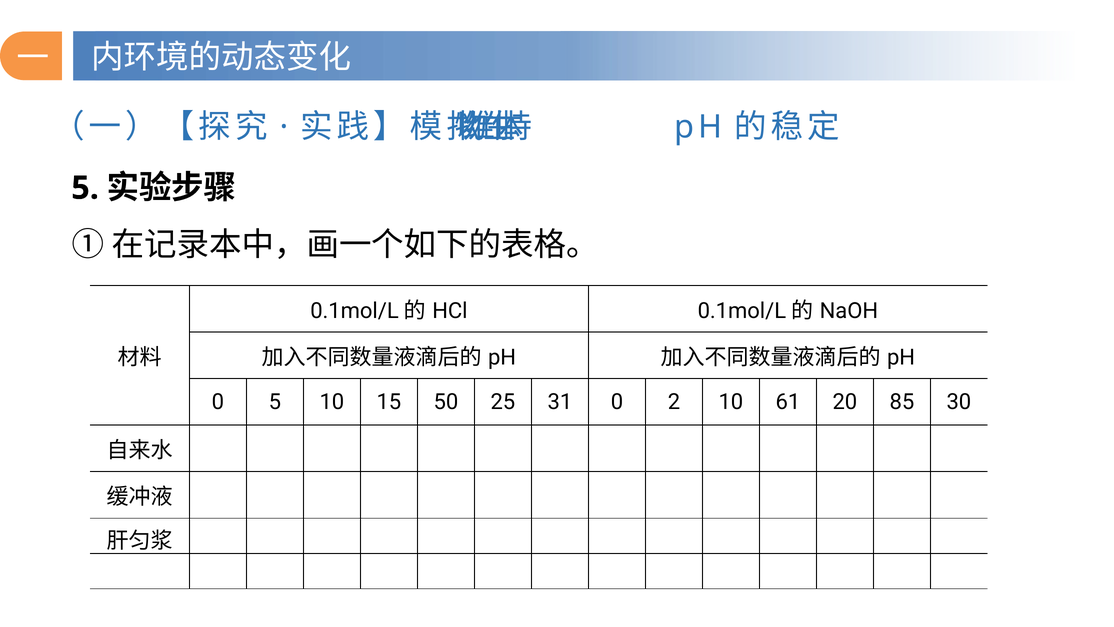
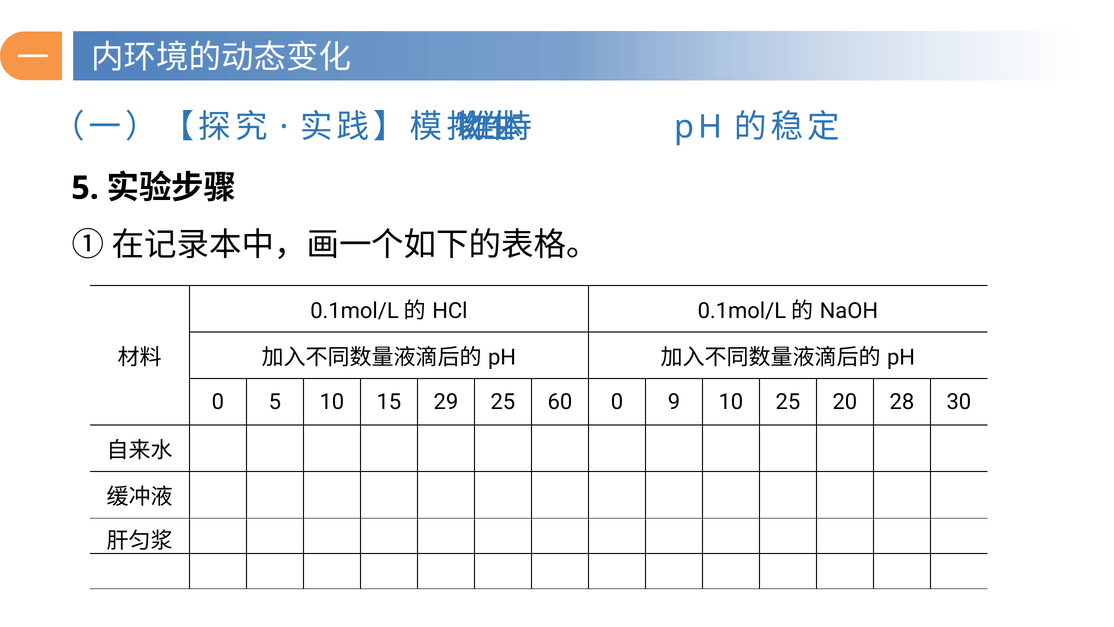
50: 50 -> 29
31: 31 -> 60
2: 2 -> 9
10 61: 61 -> 25
85: 85 -> 28
